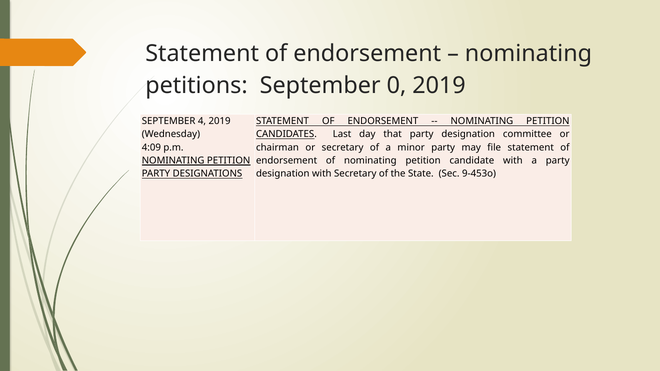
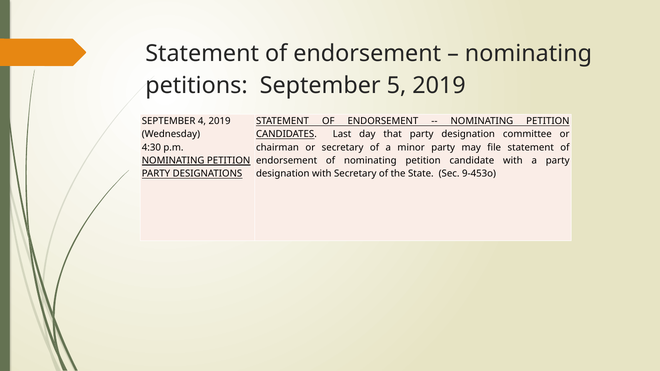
0: 0 -> 5
4:09: 4:09 -> 4:30
